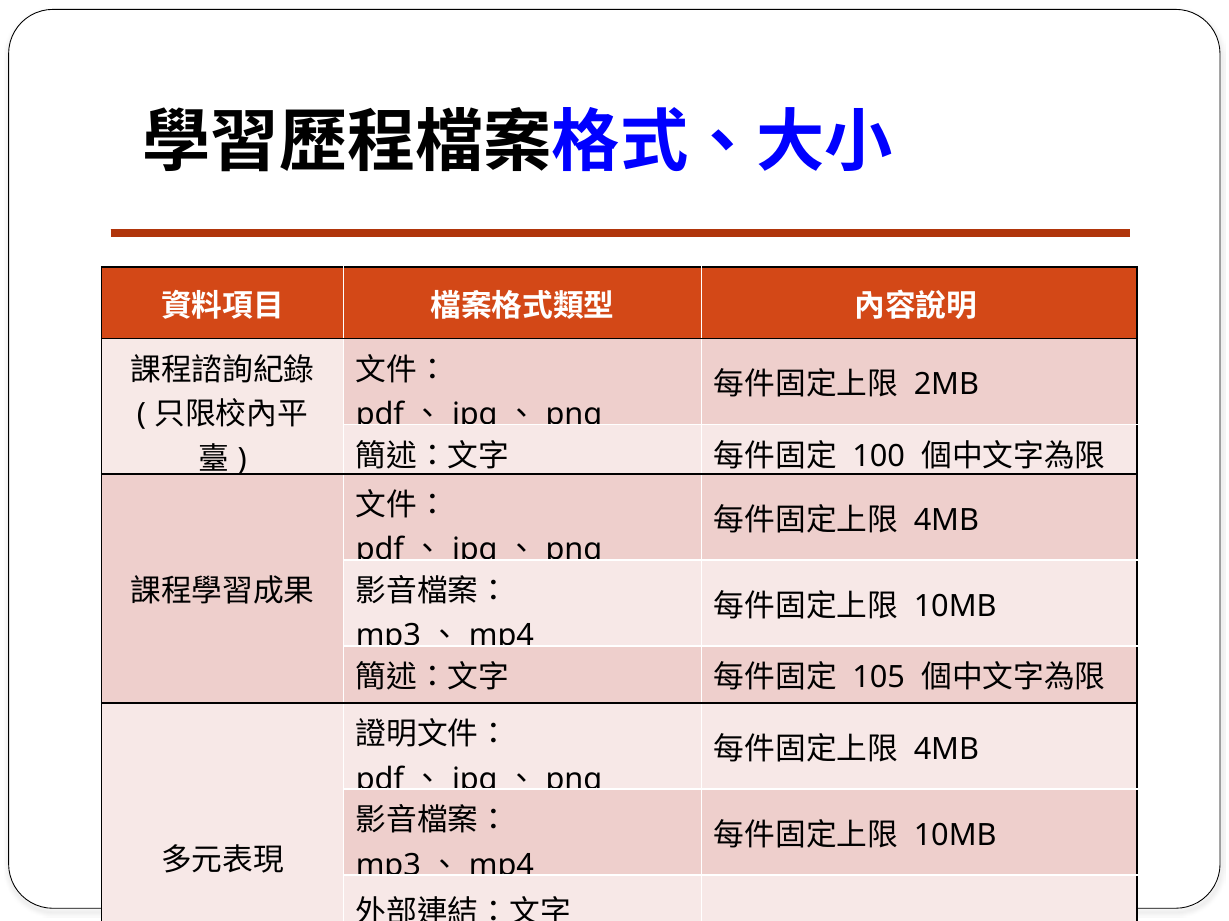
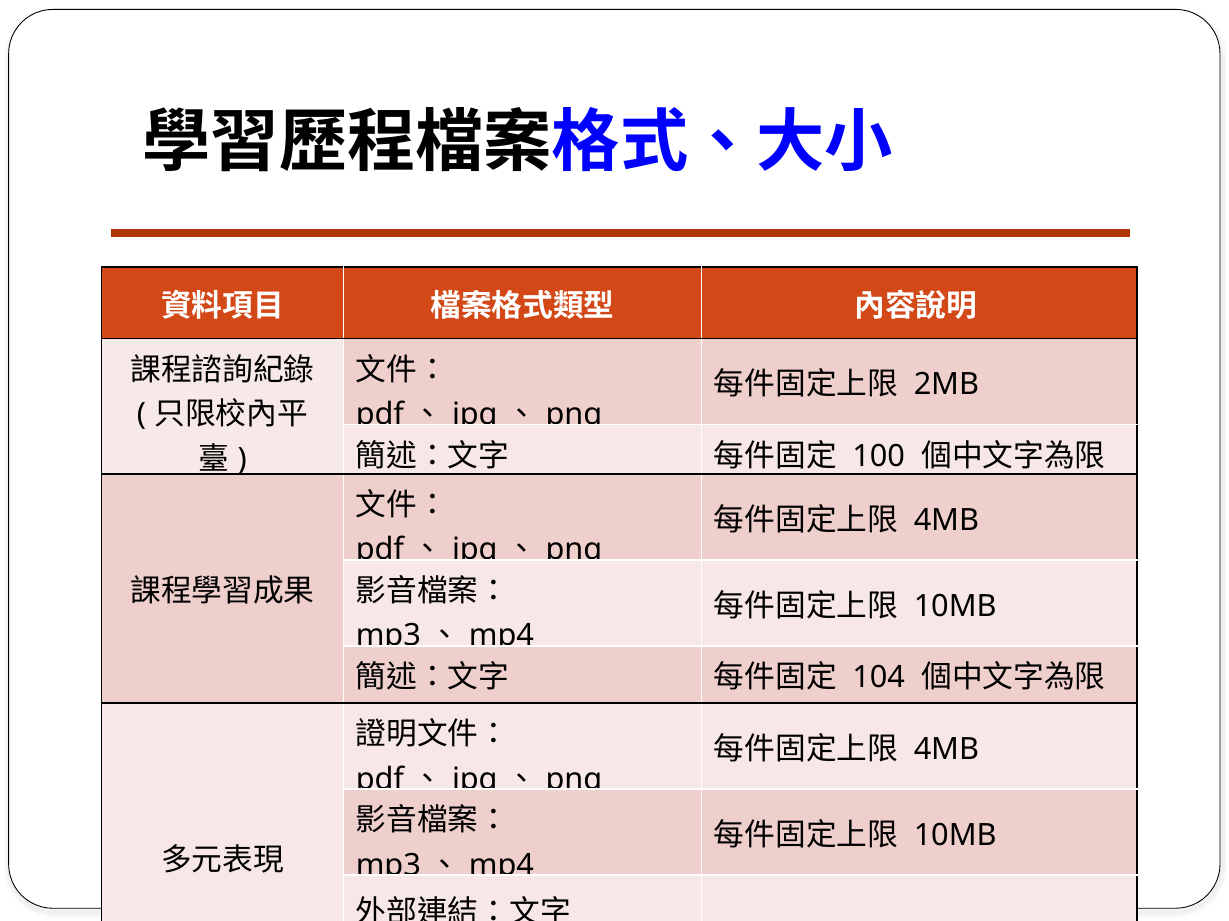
105: 105 -> 104
